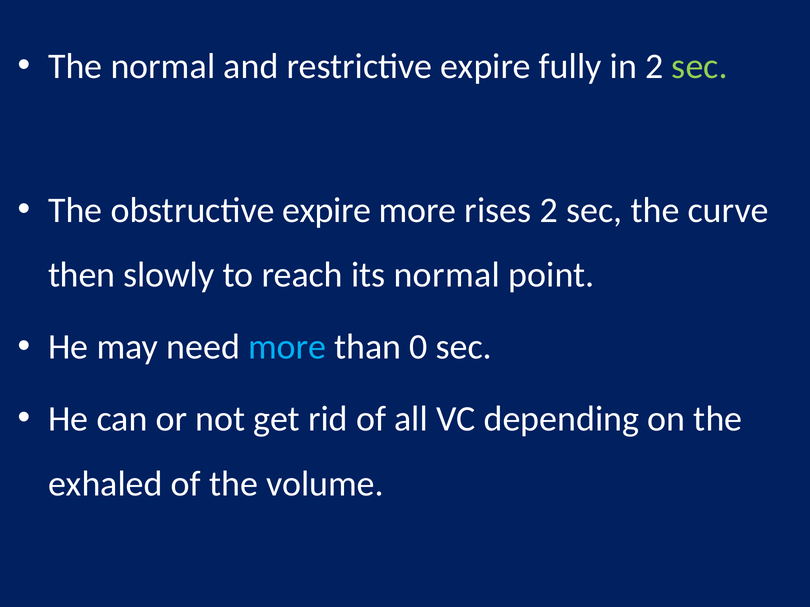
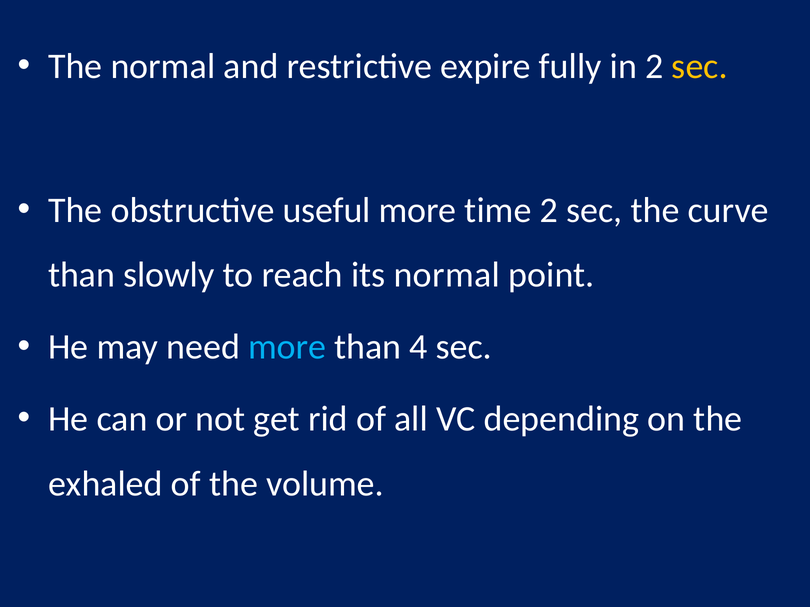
sec at (700, 67) colour: light green -> yellow
obstructive expire: expire -> useful
rises: rises -> time
then at (82, 275): then -> than
0: 0 -> 4
